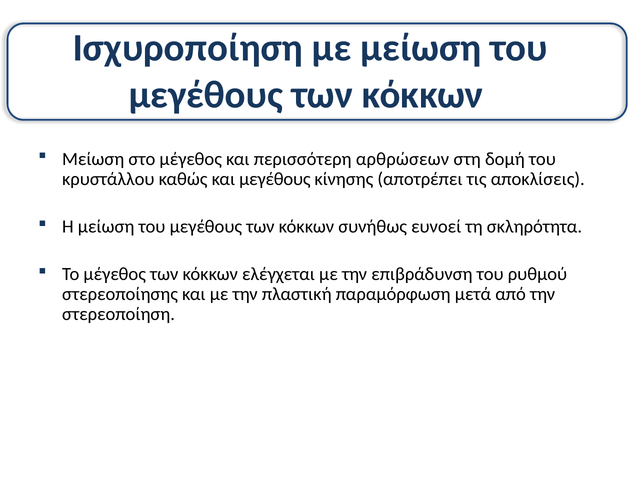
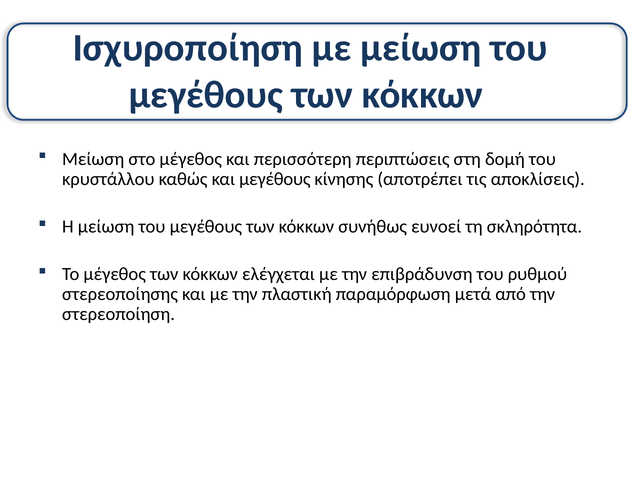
αρθρώσεων: αρθρώσεων -> περιπτώσεις
